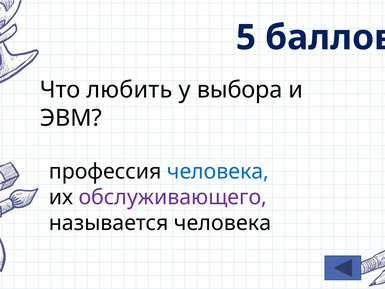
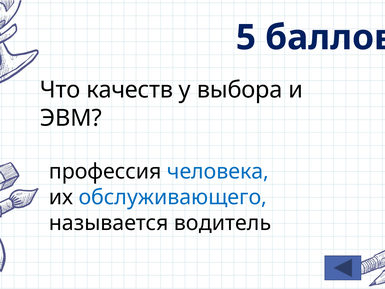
любить: любить -> качеств
обслуживающего colour: purple -> blue
называется человека: человека -> водитель
